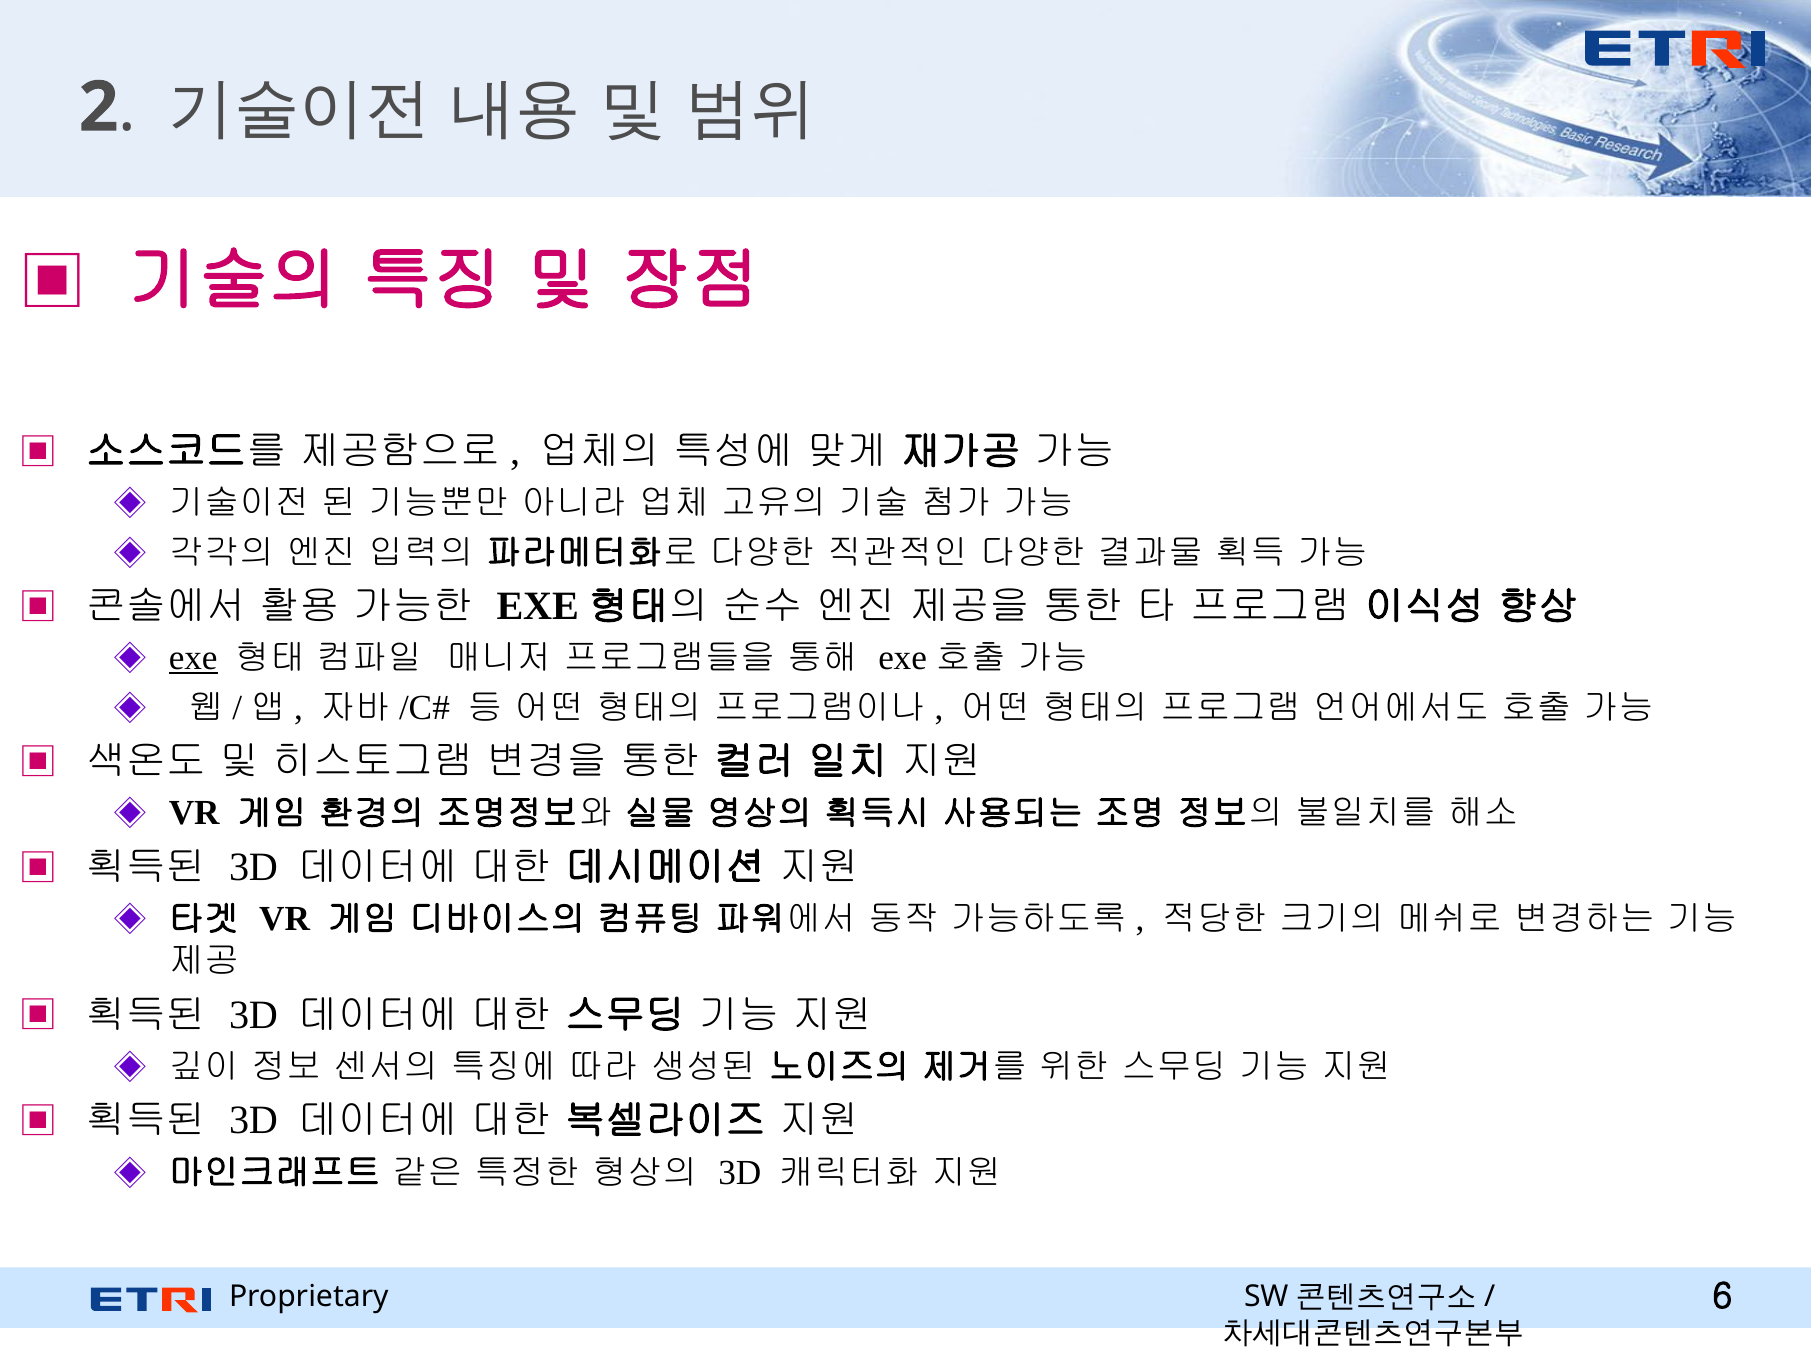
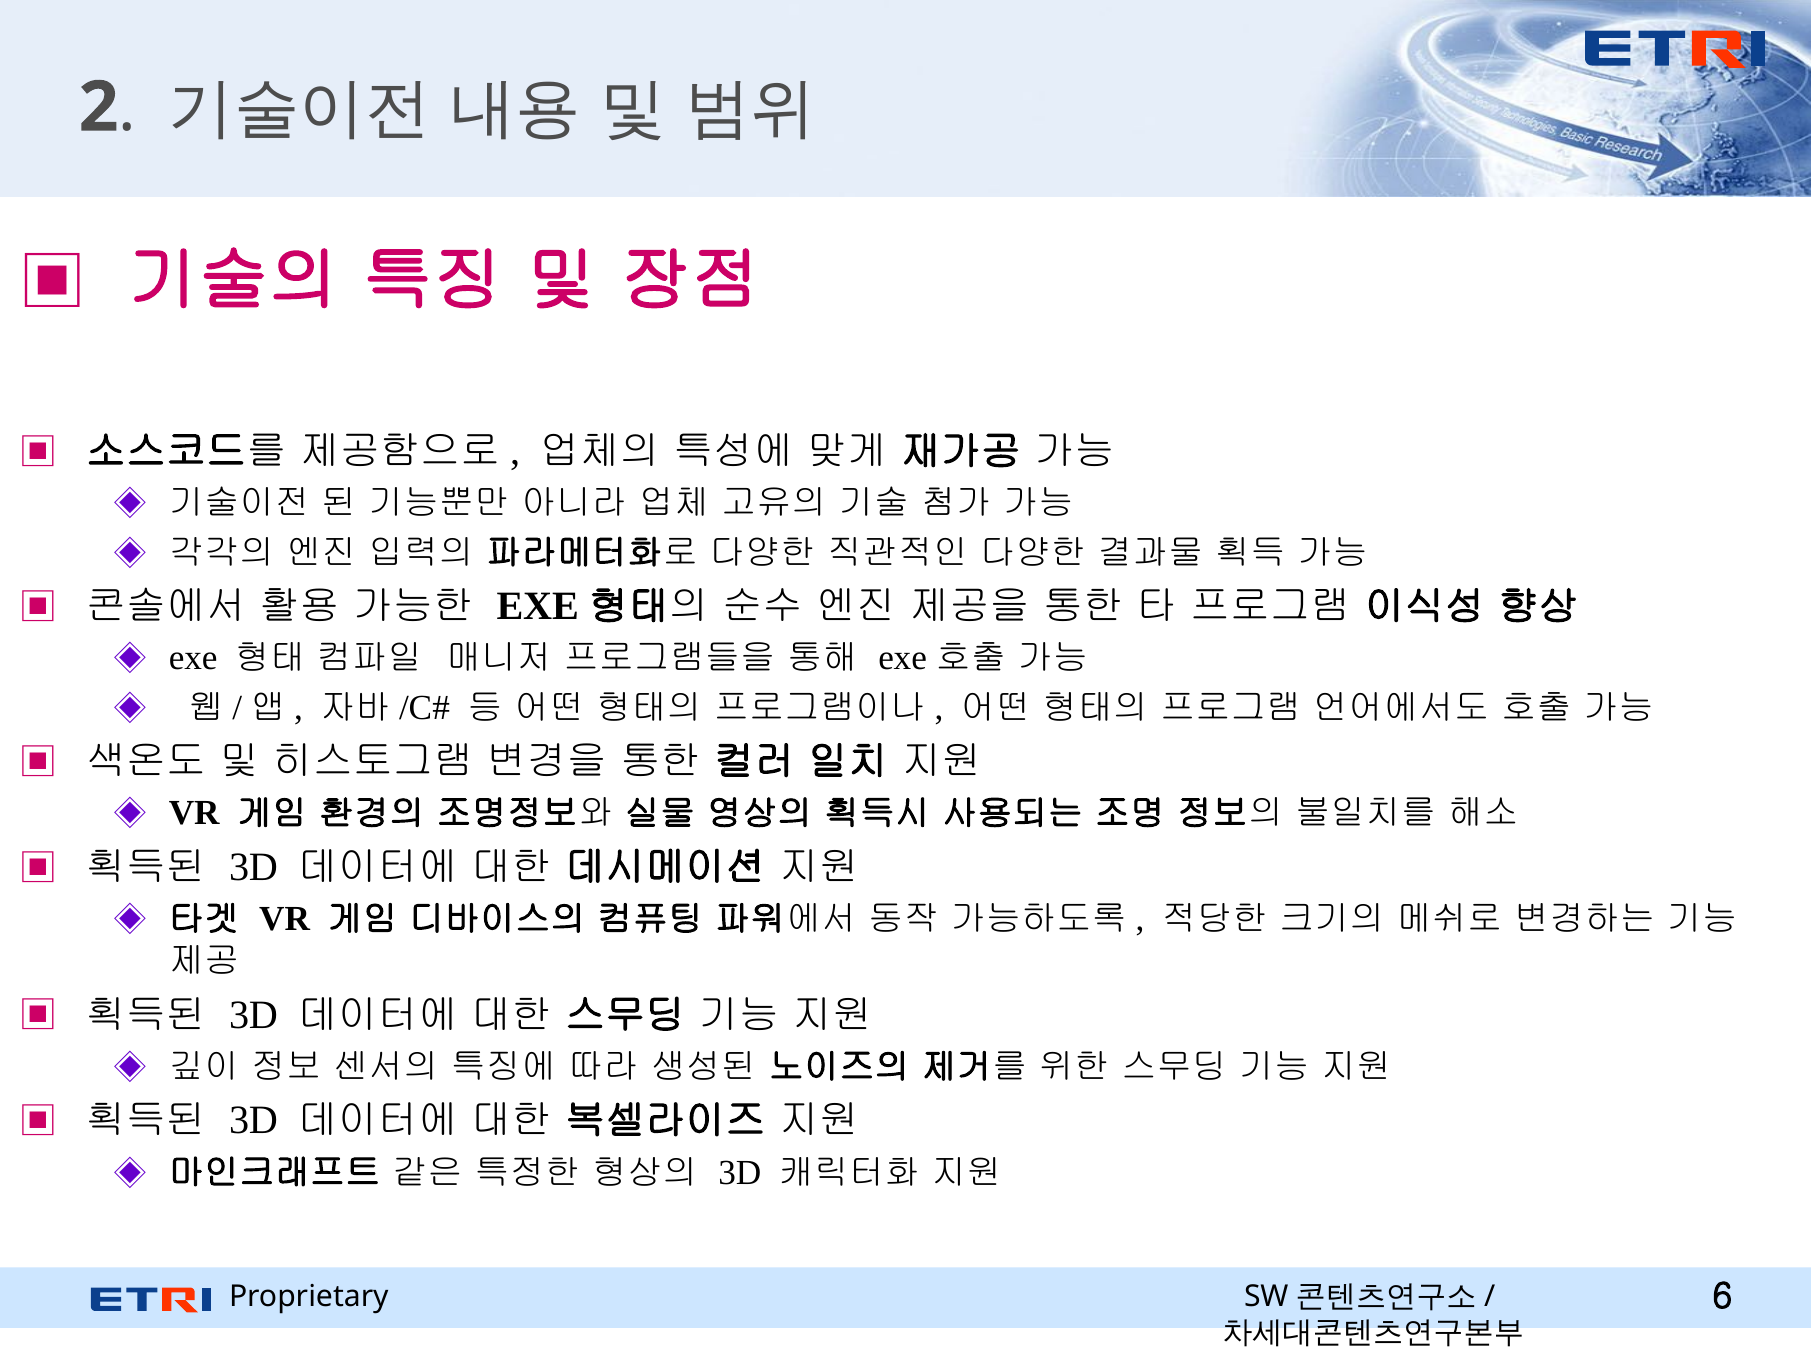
exe underline: present -> none
